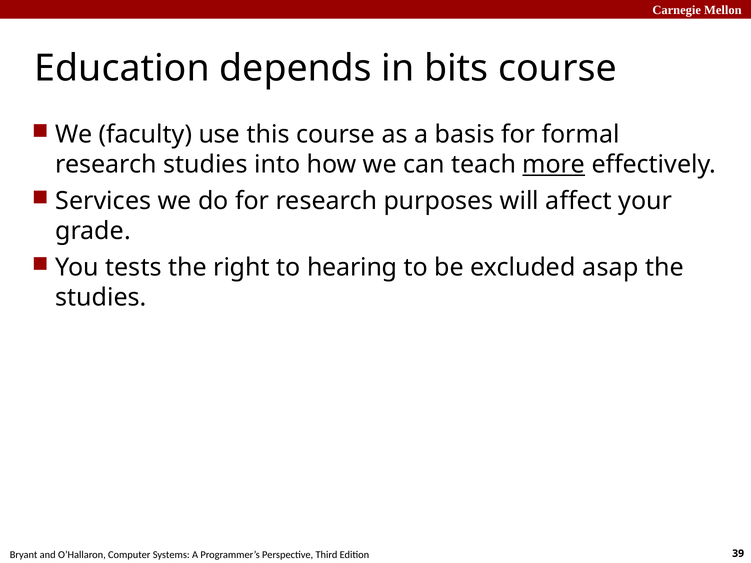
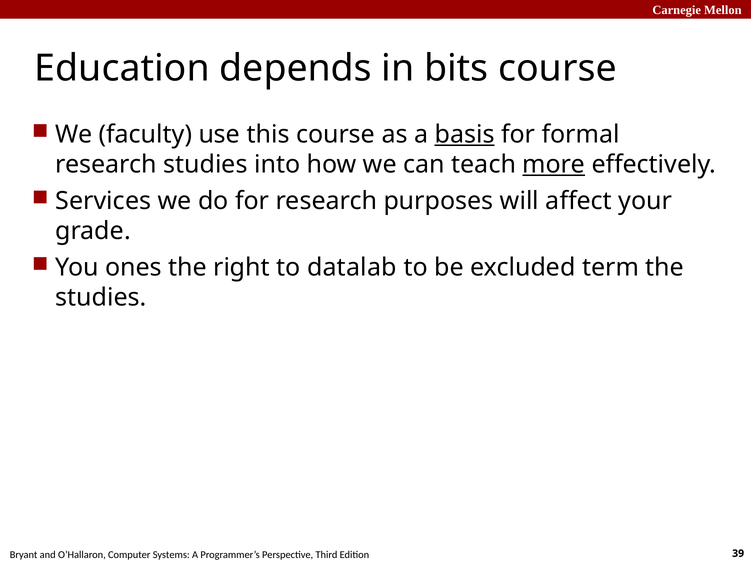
basis underline: none -> present
tests: tests -> ones
hearing: hearing -> datalab
asap: asap -> term
